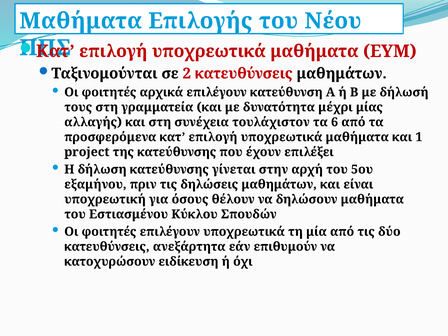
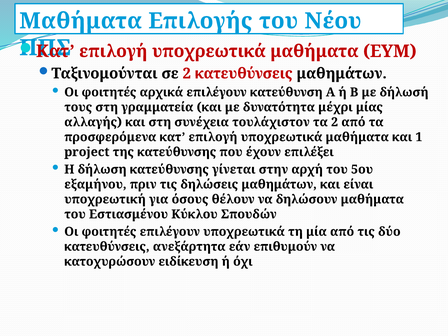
τα 6: 6 -> 2
